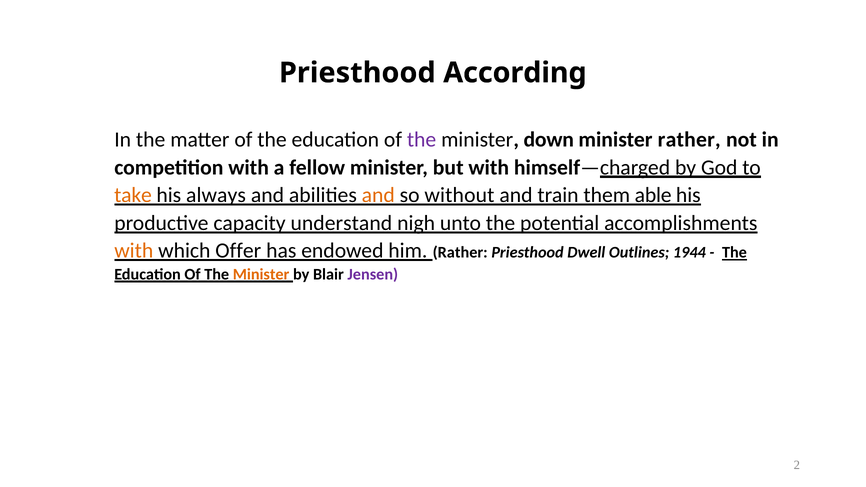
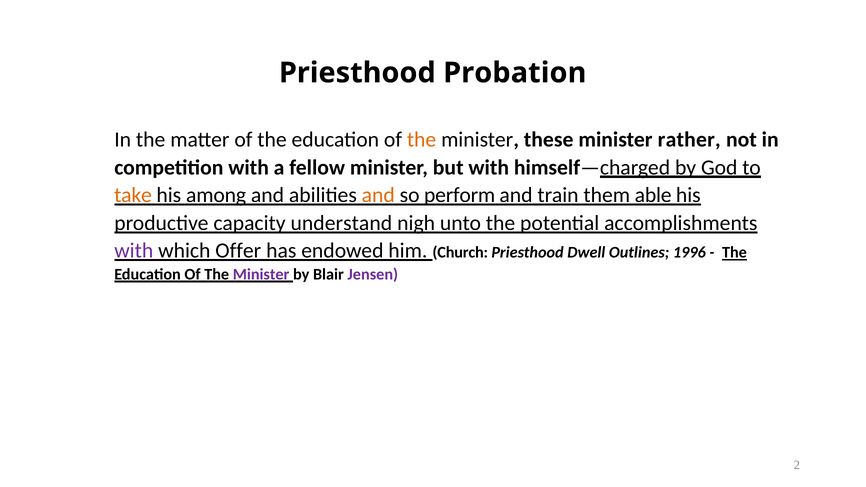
According: According -> Probation
the at (422, 140) colour: purple -> orange
down: down -> these
always: always -> among
without: without -> perform
with at (134, 251) colour: orange -> purple
him Rather: Rather -> Church
1944: 1944 -> 1996
Minister at (261, 275) colour: orange -> purple
